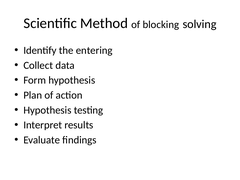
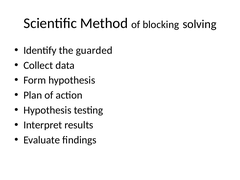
entering: entering -> guarded
